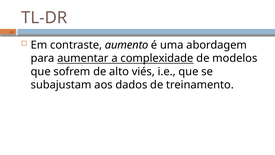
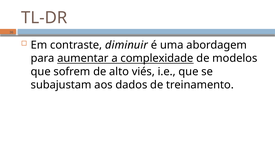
aumento: aumento -> diminuir
